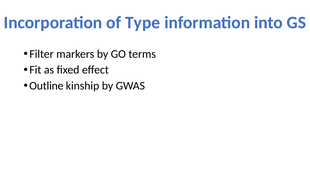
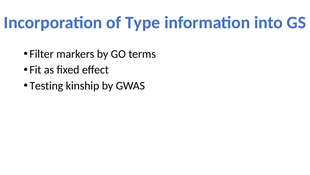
Outline: Outline -> Testing
